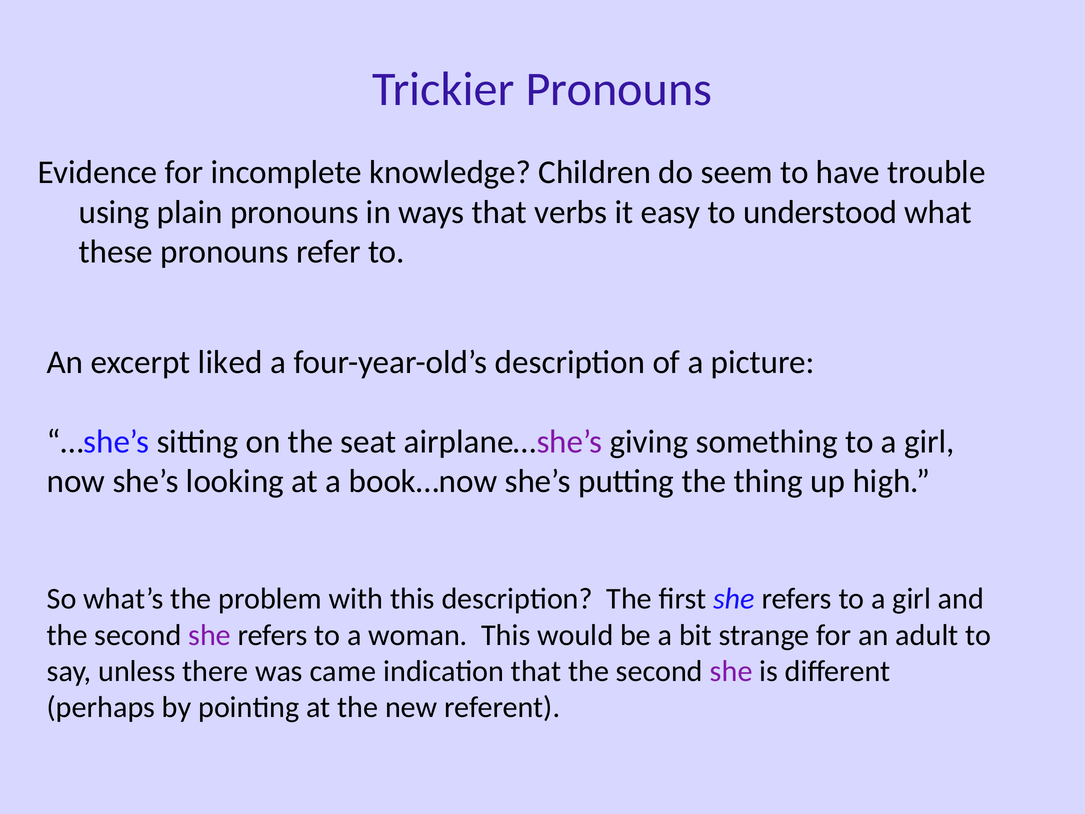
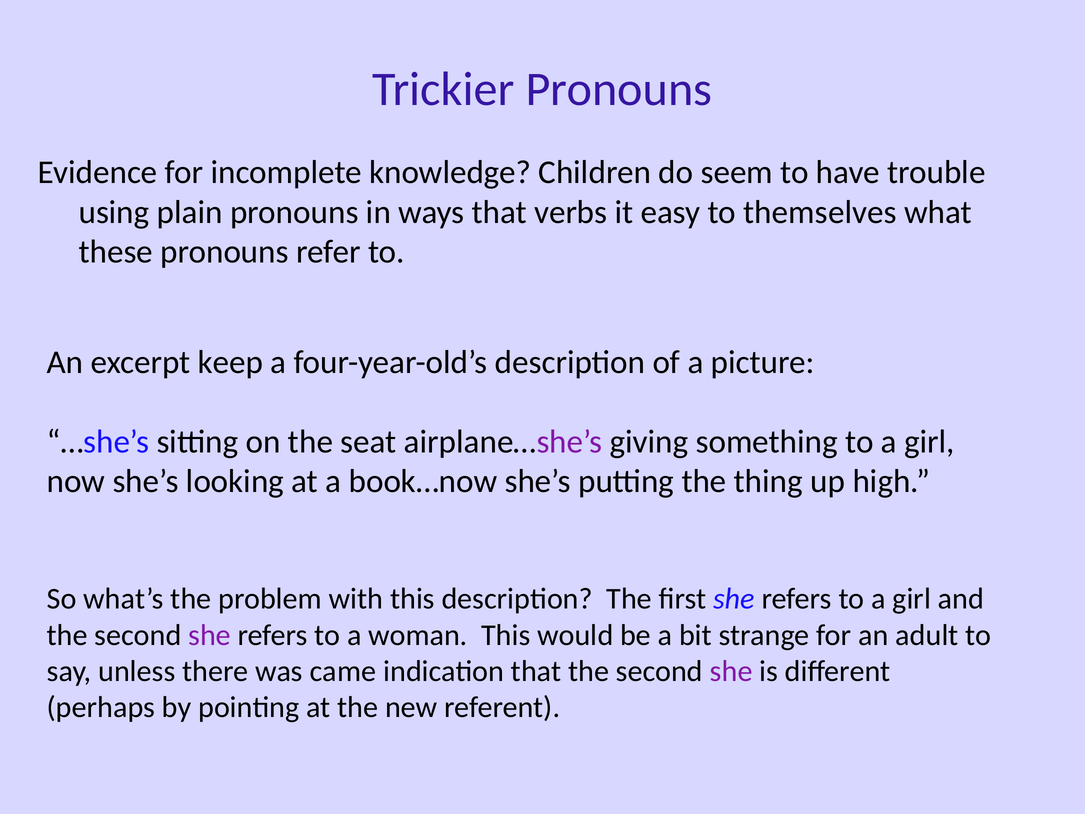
understood: understood -> themselves
liked: liked -> keep
